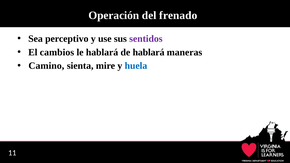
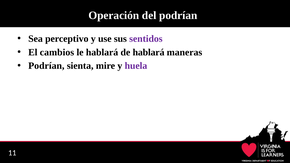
del frenado: frenado -> podrían
Camino at (46, 66): Camino -> Podrían
huela colour: blue -> purple
